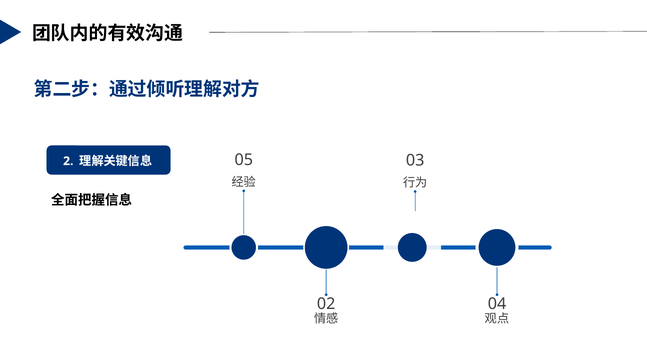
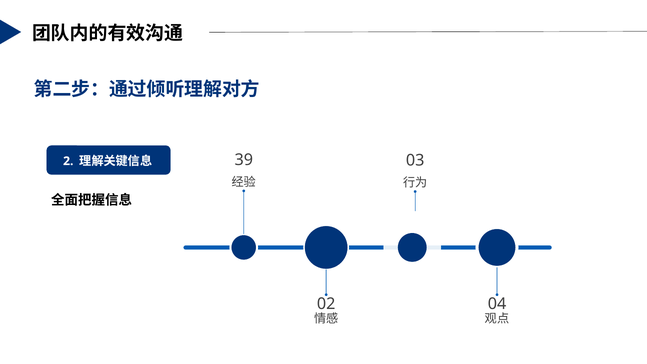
05: 05 -> 39
